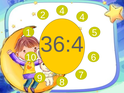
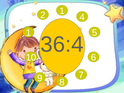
2 4: 4 -> 1
